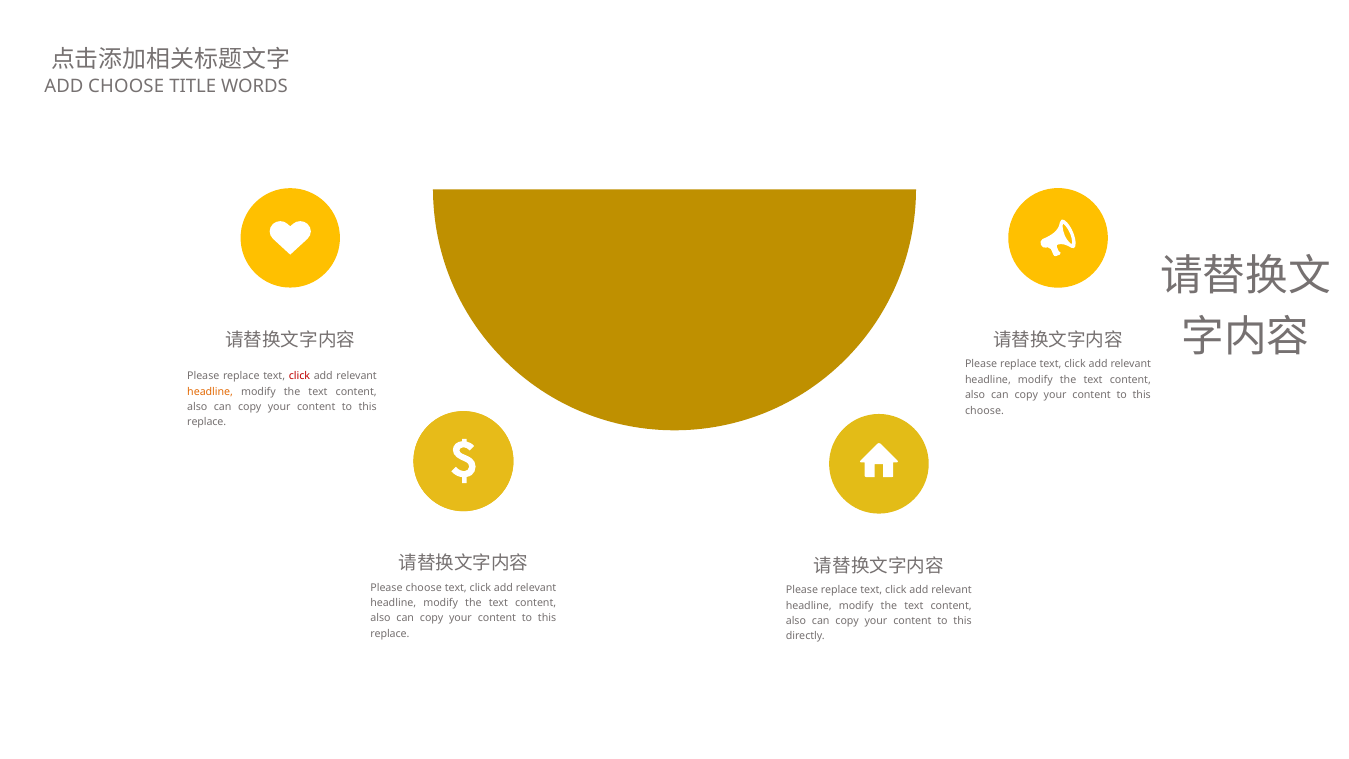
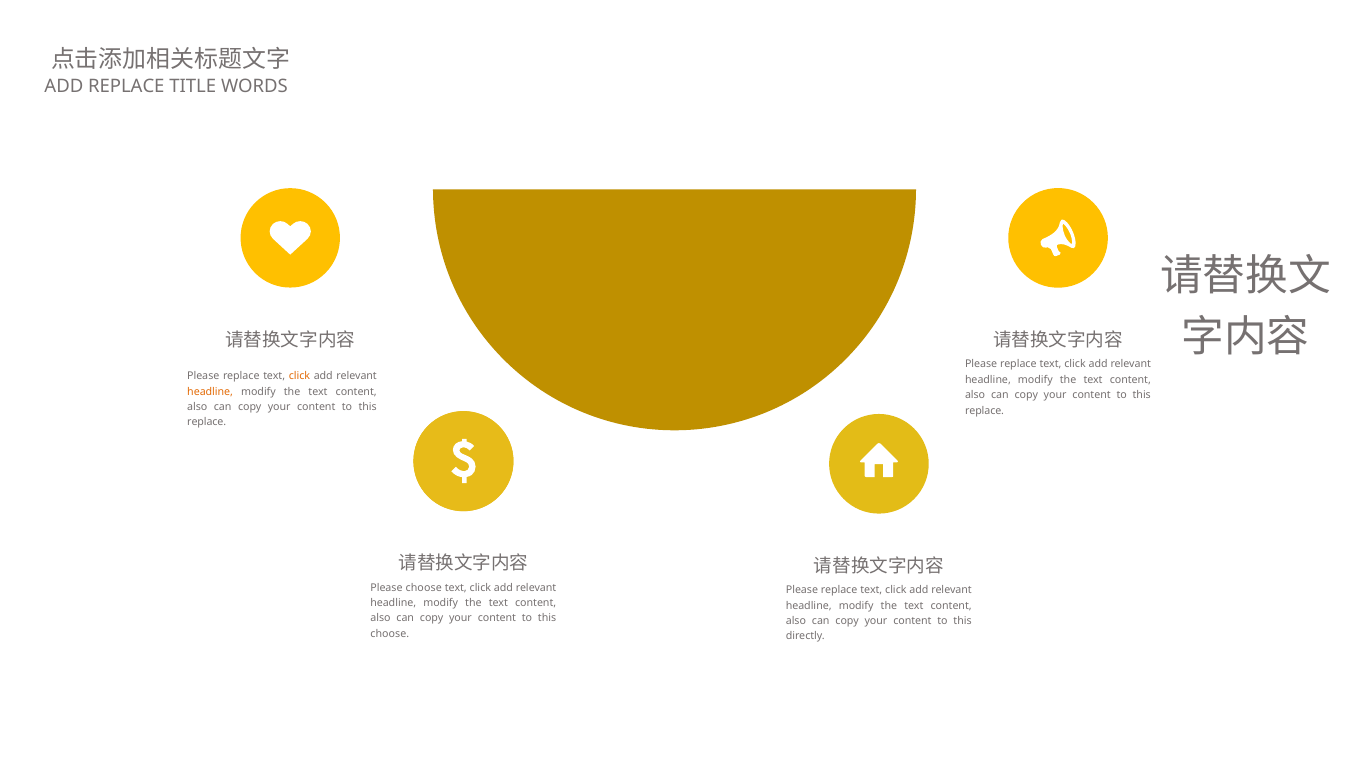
ADD CHOOSE: CHOOSE -> REPLACE
click at (299, 376) colour: red -> orange
choose at (985, 410): choose -> replace
replace at (390, 634): replace -> choose
